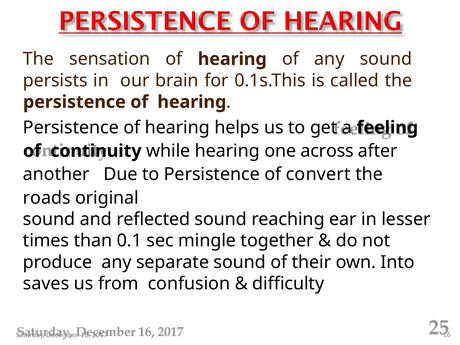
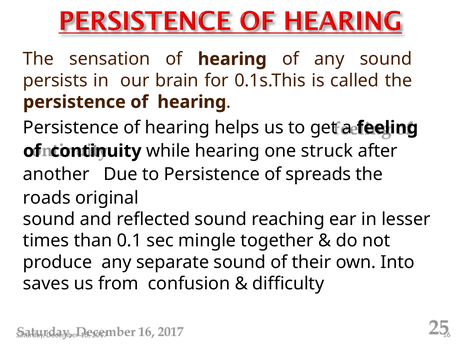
across: across -> struck
convert: convert -> spreads
